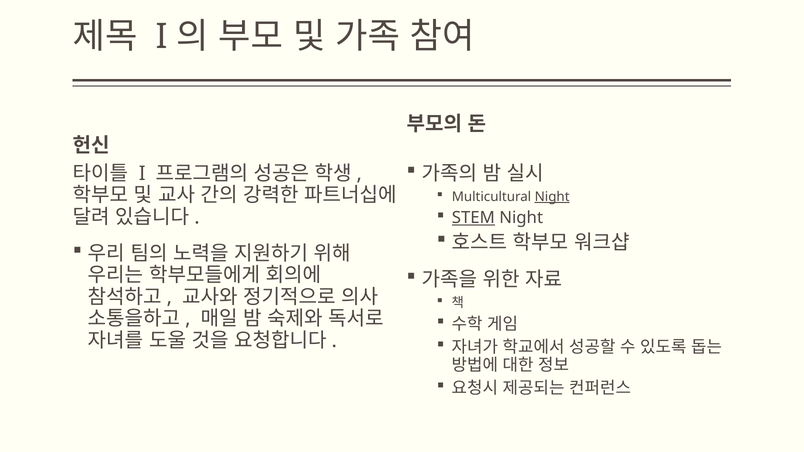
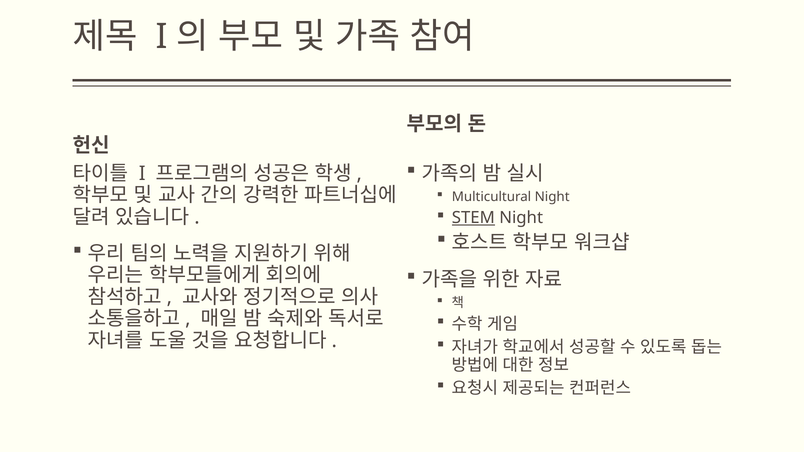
Night at (552, 197) underline: present -> none
